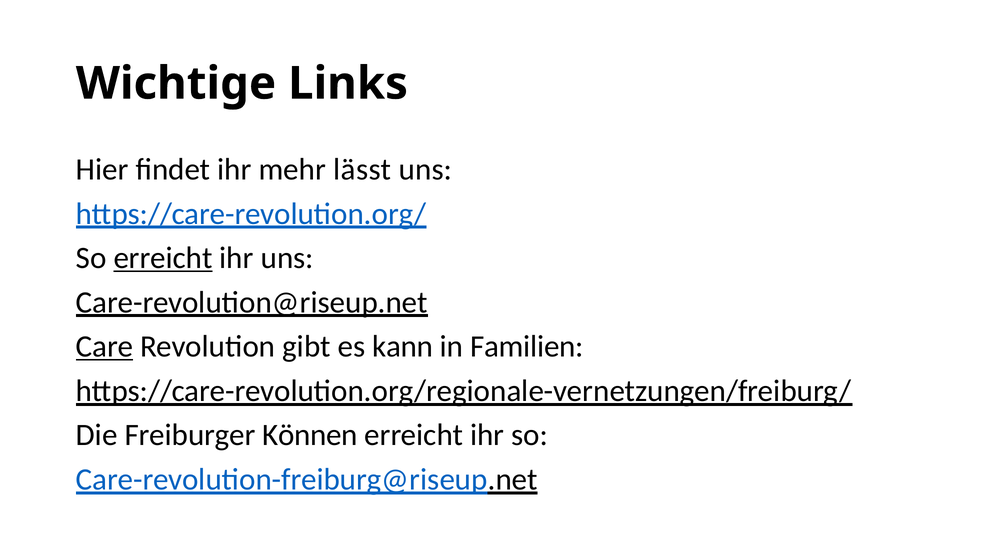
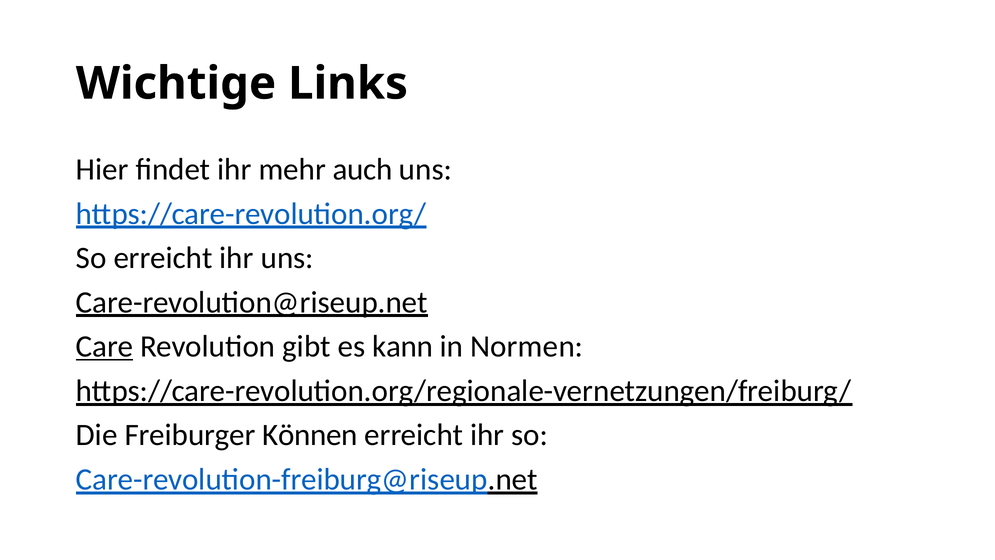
lässt: lässt -> auch
erreicht at (163, 258) underline: present -> none
Familien: Familien -> Normen
